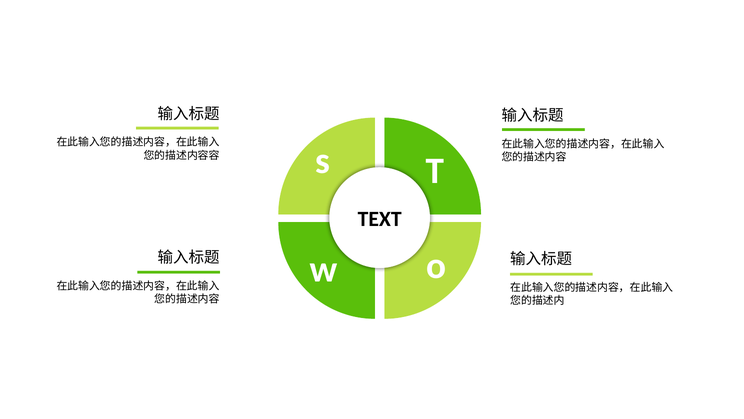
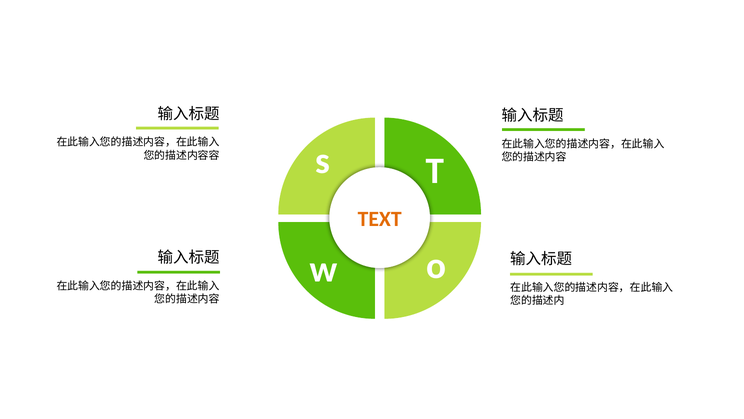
TEXT colour: black -> orange
